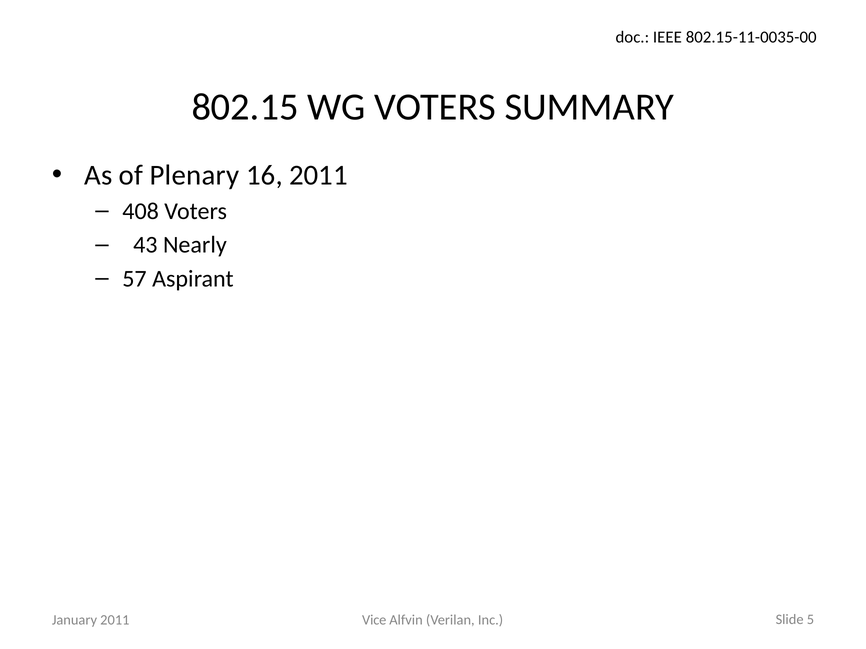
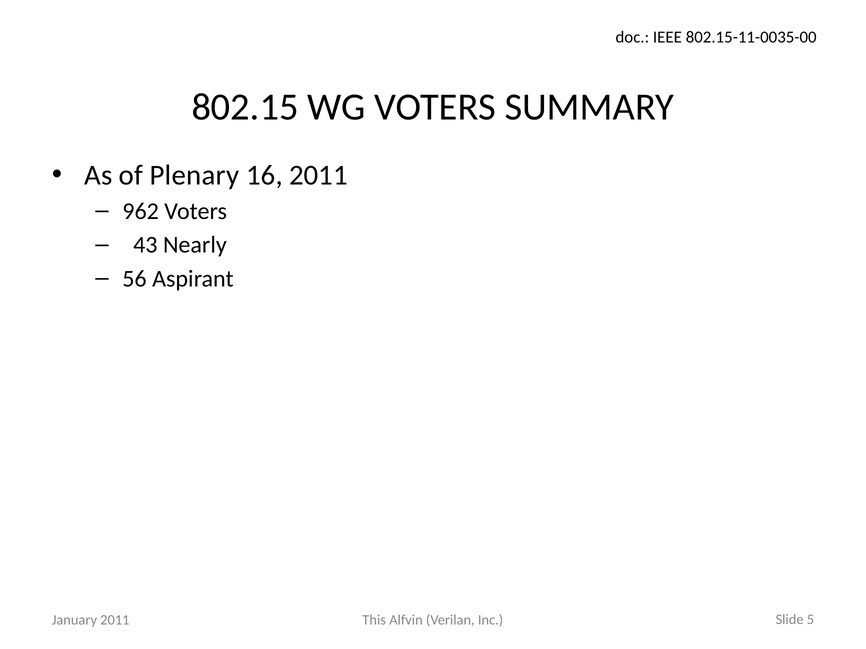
408: 408 -> 962
57: 57 -> 56
Vice: Vice -> This
